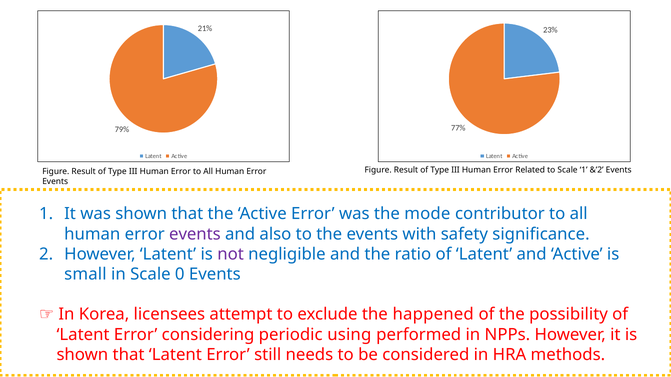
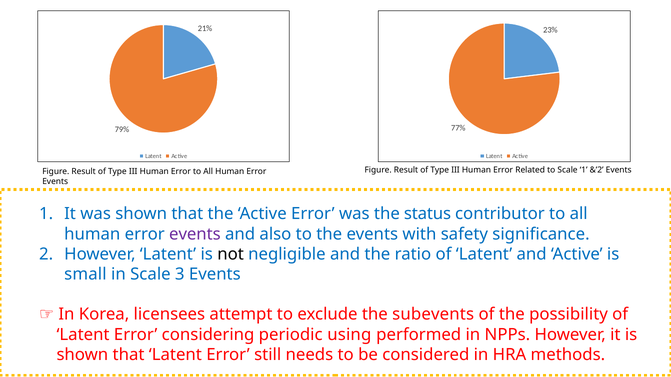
mode: mode -> status
not colour: purple -> black
0: 0 -> 3
happened: happened -> subevents
